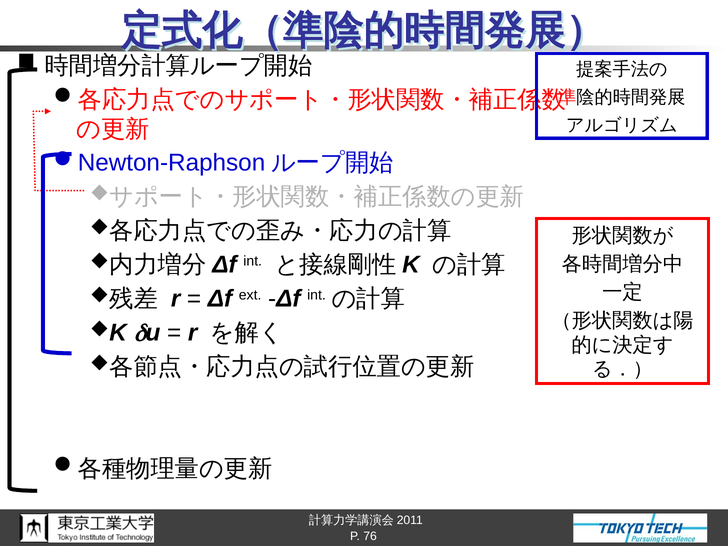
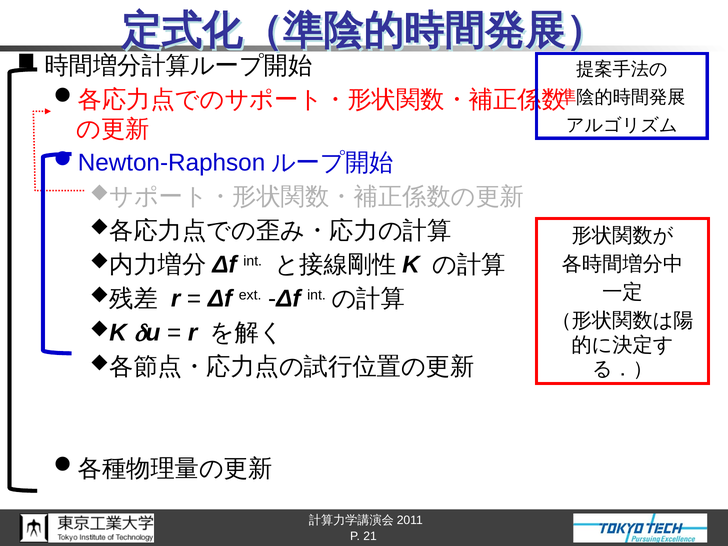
76: 76 -> 21
